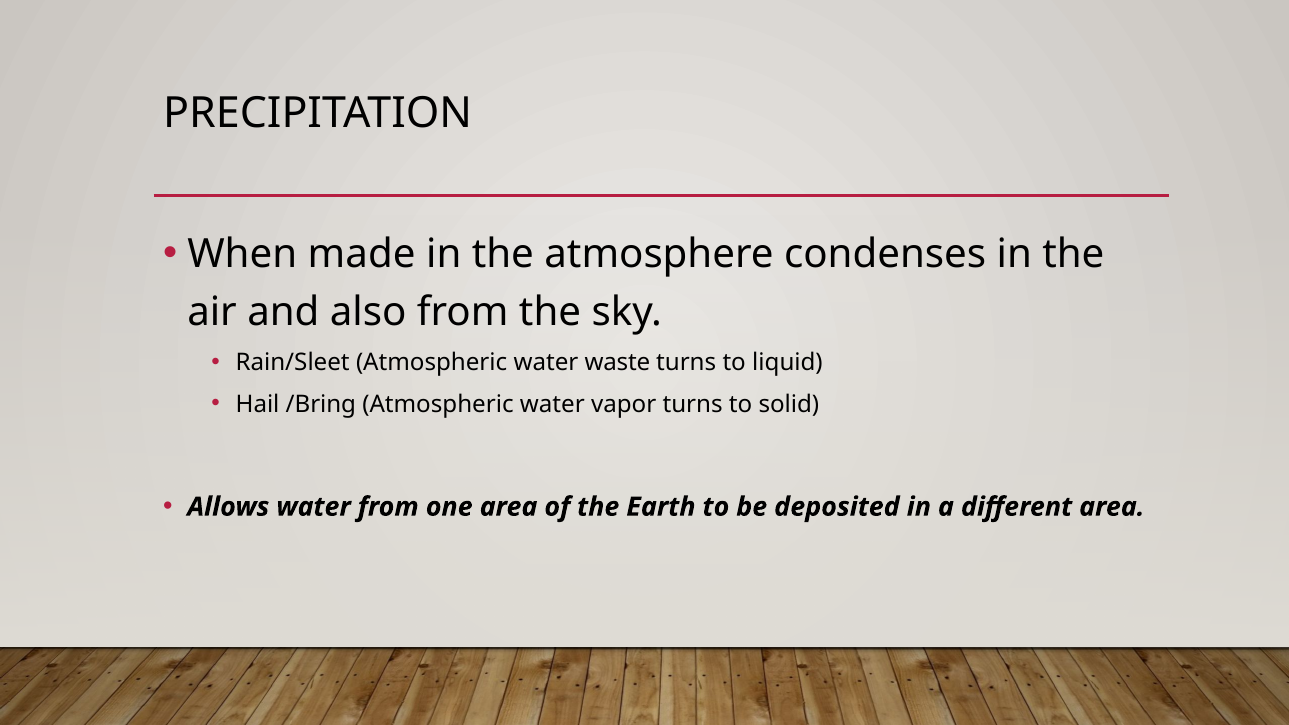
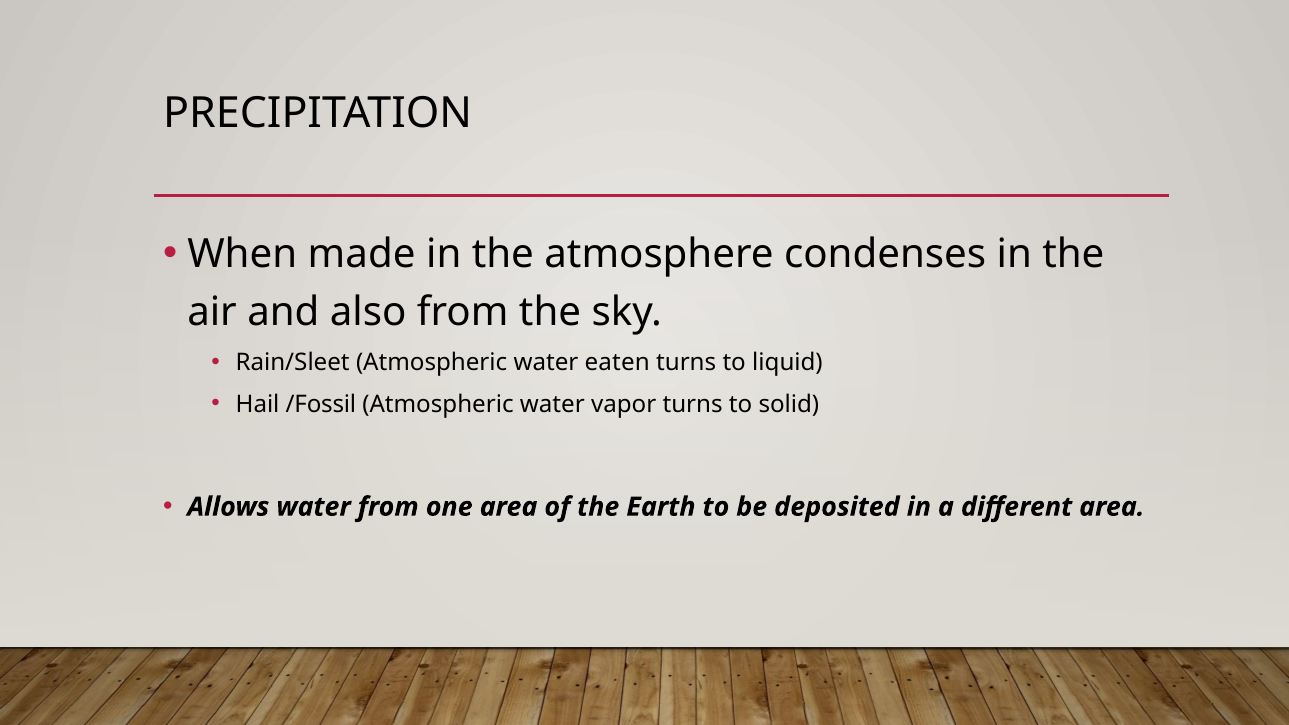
waste: waste -> eaten
/Bring: /Bring -> /Fossil
